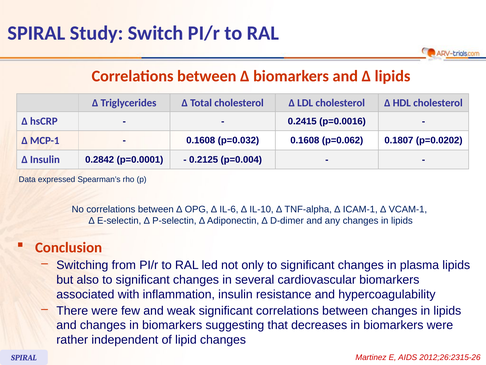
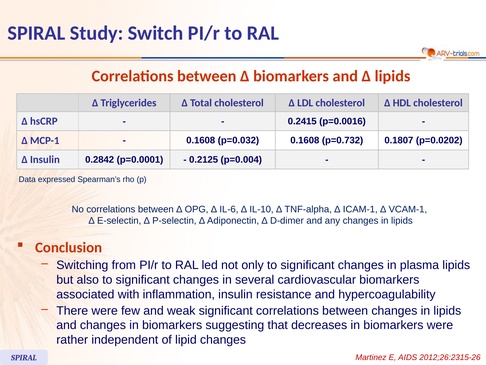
p=0.062: p=0.062 -> p=0.732
